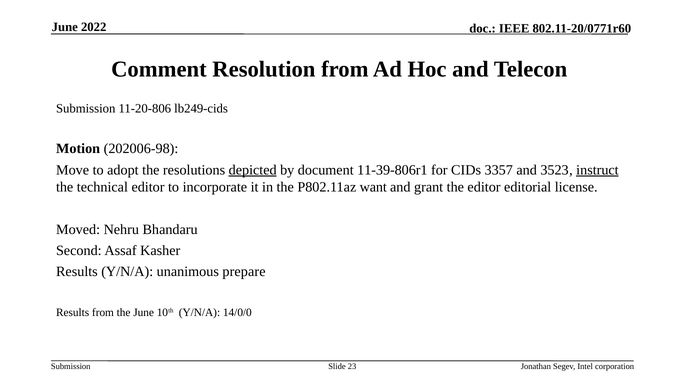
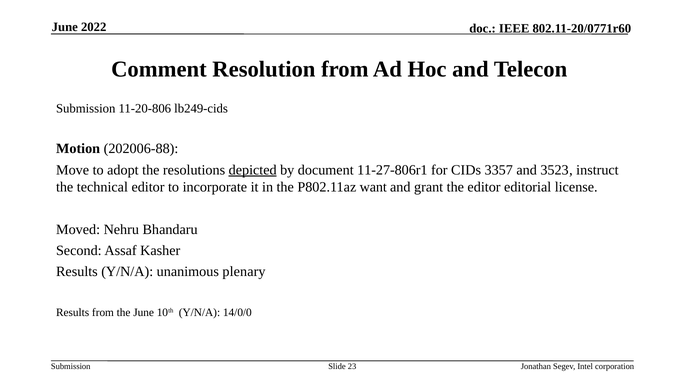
202006-98: 202006-98 -> 202006-88
11-39-806r1: 11-39-806r1 -> 11-27-806r1
instruct underline: present -> none
prepare: prepare -> plenary
